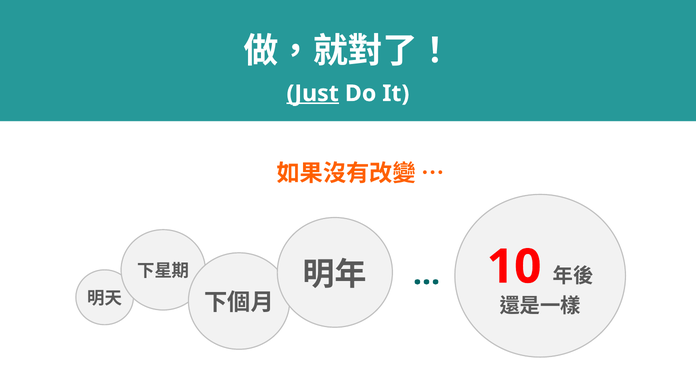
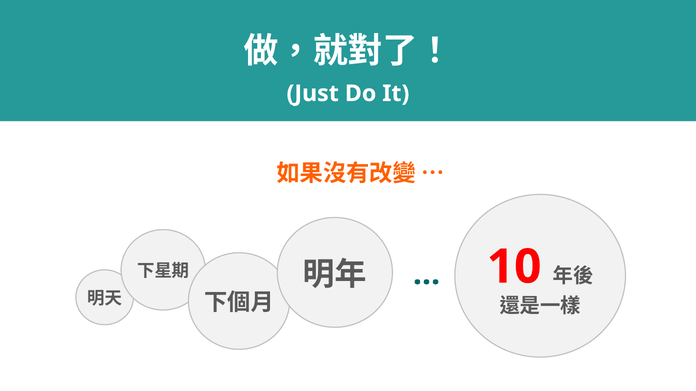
Just underline: present -> none
